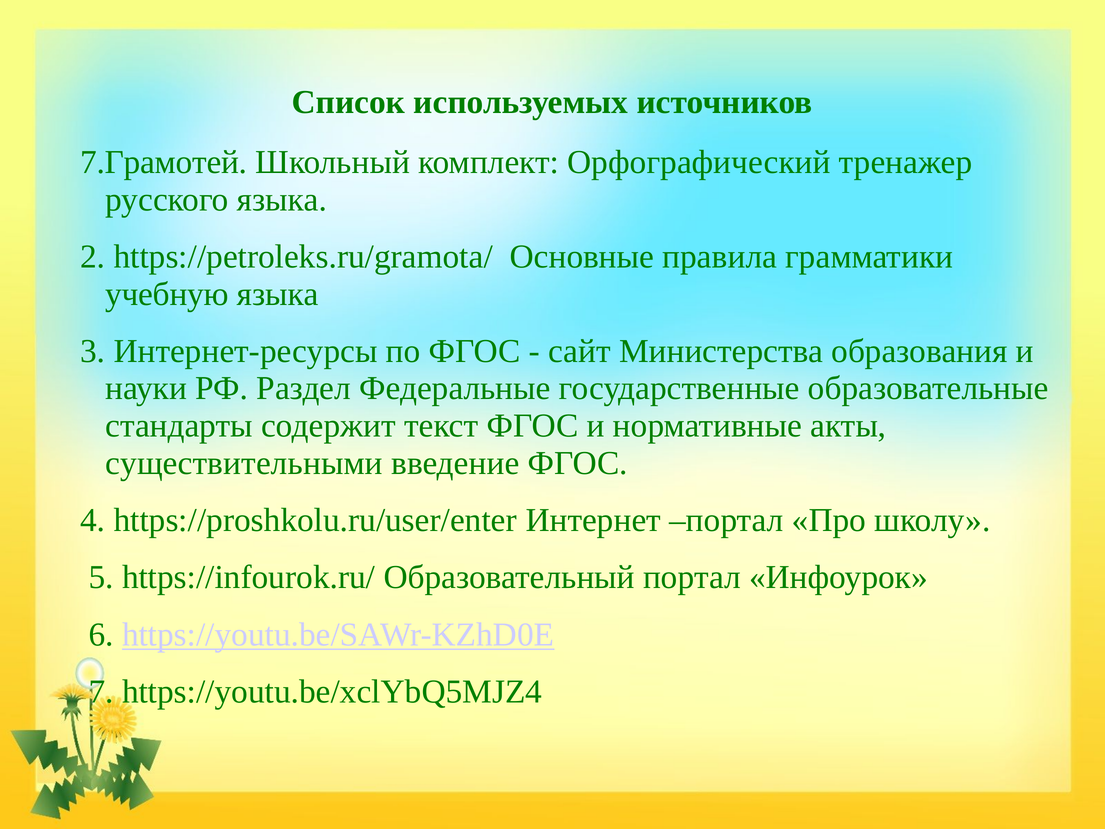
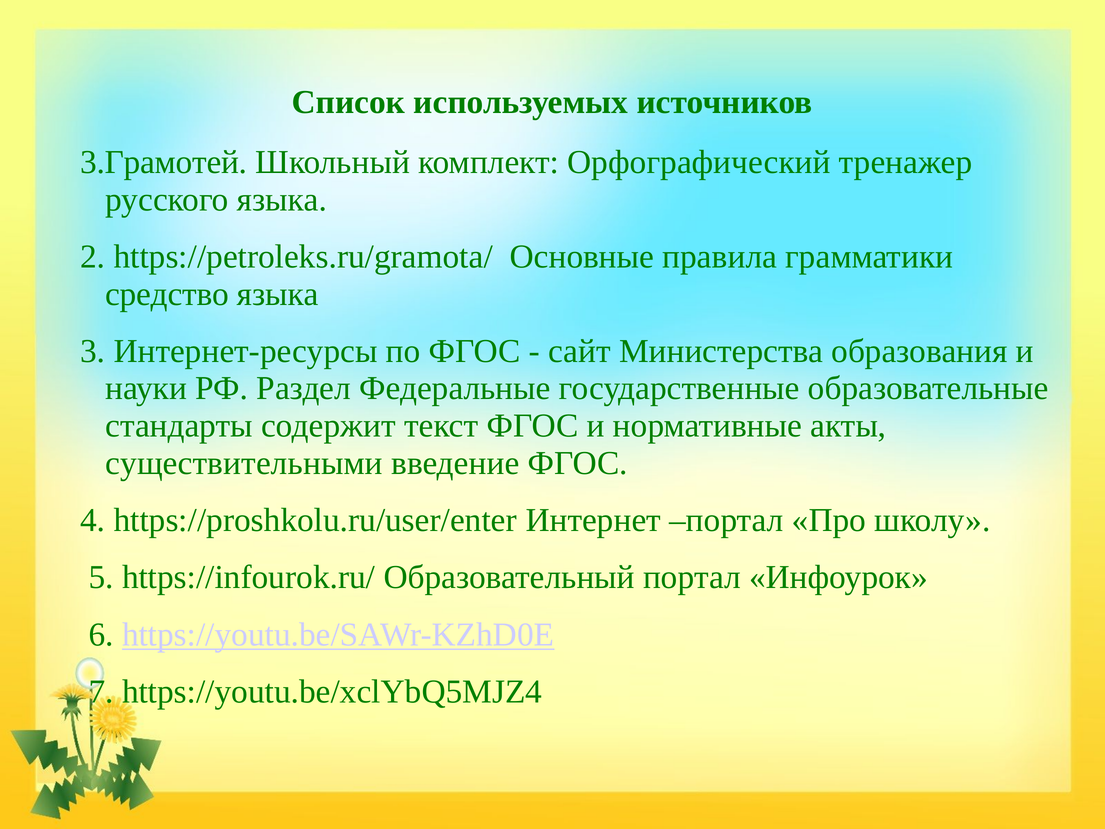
7.Грамотей: 7.Грамотей -> 3.Грамотей
учебную: учебную -> средство
